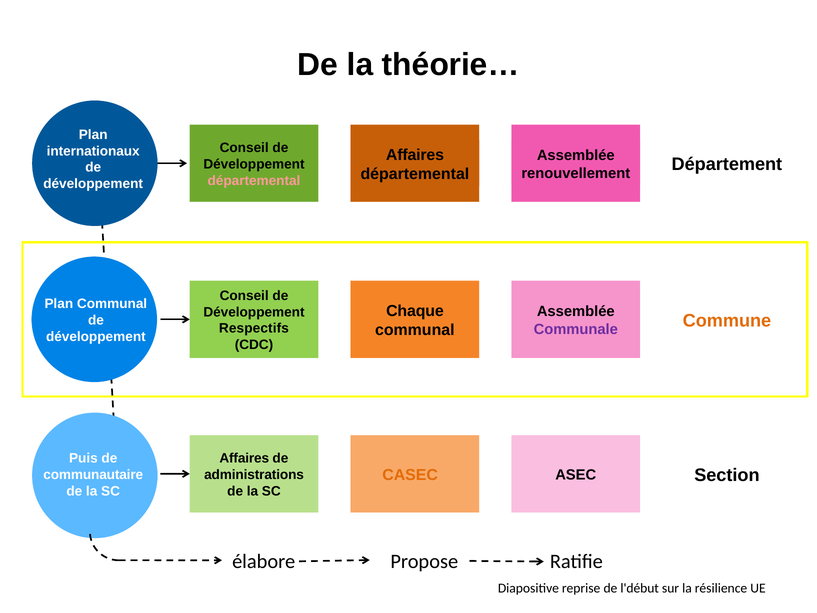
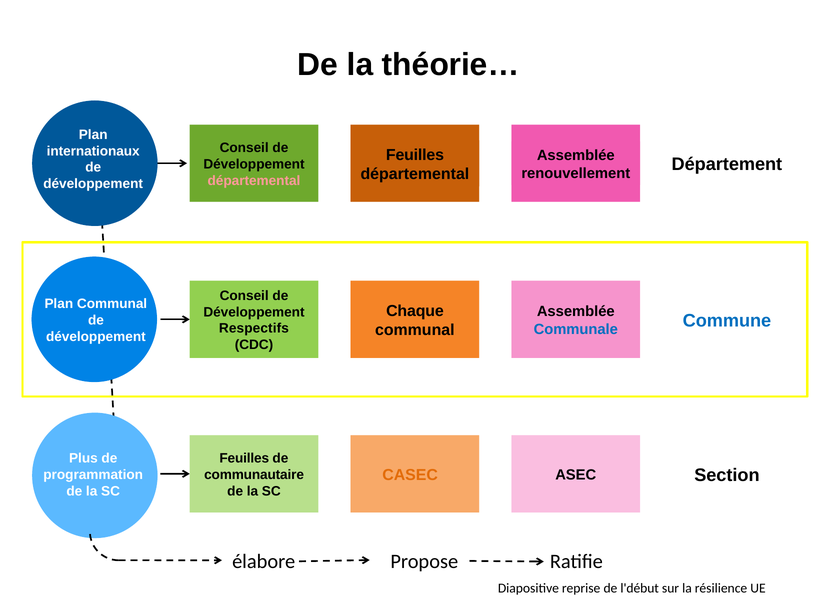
Affaires at (415, 155): Affaires -> Feuilles
Commune colour: orange -> blue
Communale colour: purple -> blue
Puis: Puis -> Plus
Affaires at (244, 458): Affaires -> Feuilles
communautaire: communautaire -> programmation
administrations: administrations -> communautaire
